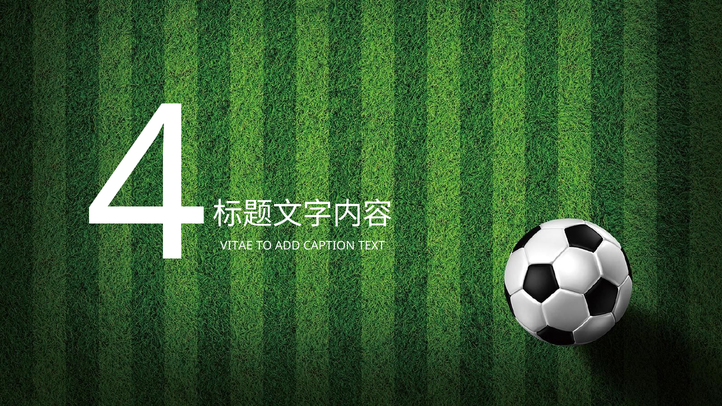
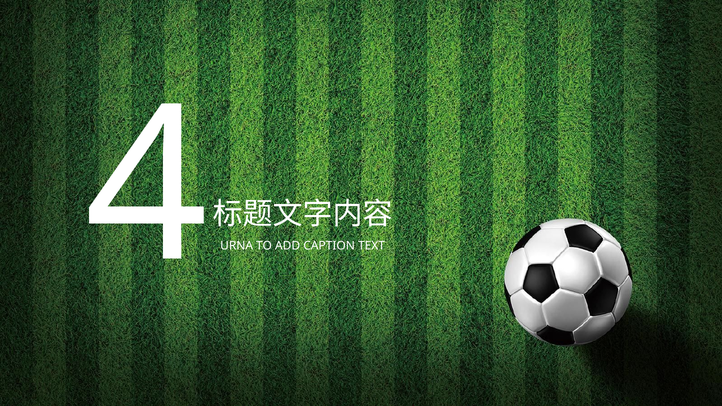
VITAE: VITAE -> URNA
